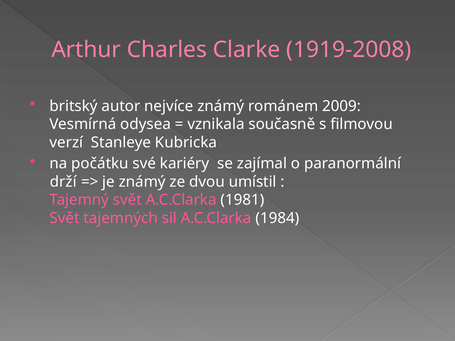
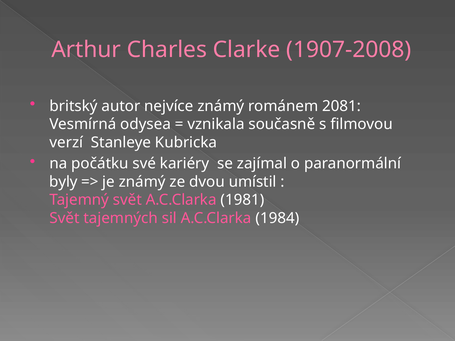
1919-2008: 1919-2008 -> 1907-2008
2009: 2009 -> 2081
drží: drží -> byly
